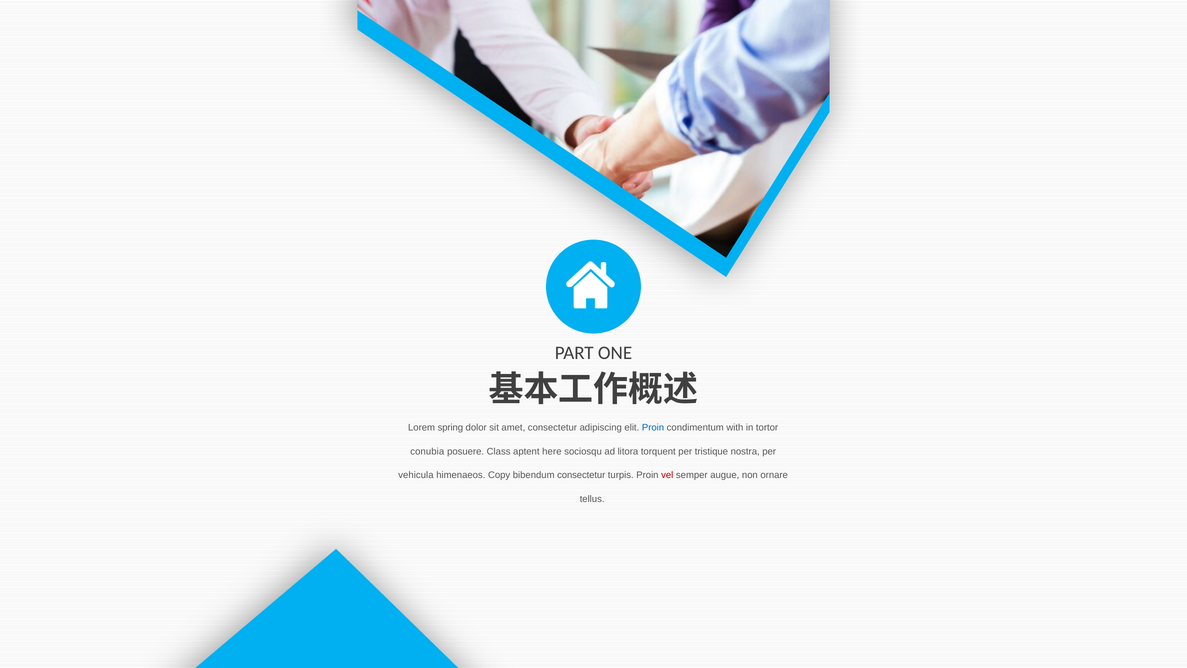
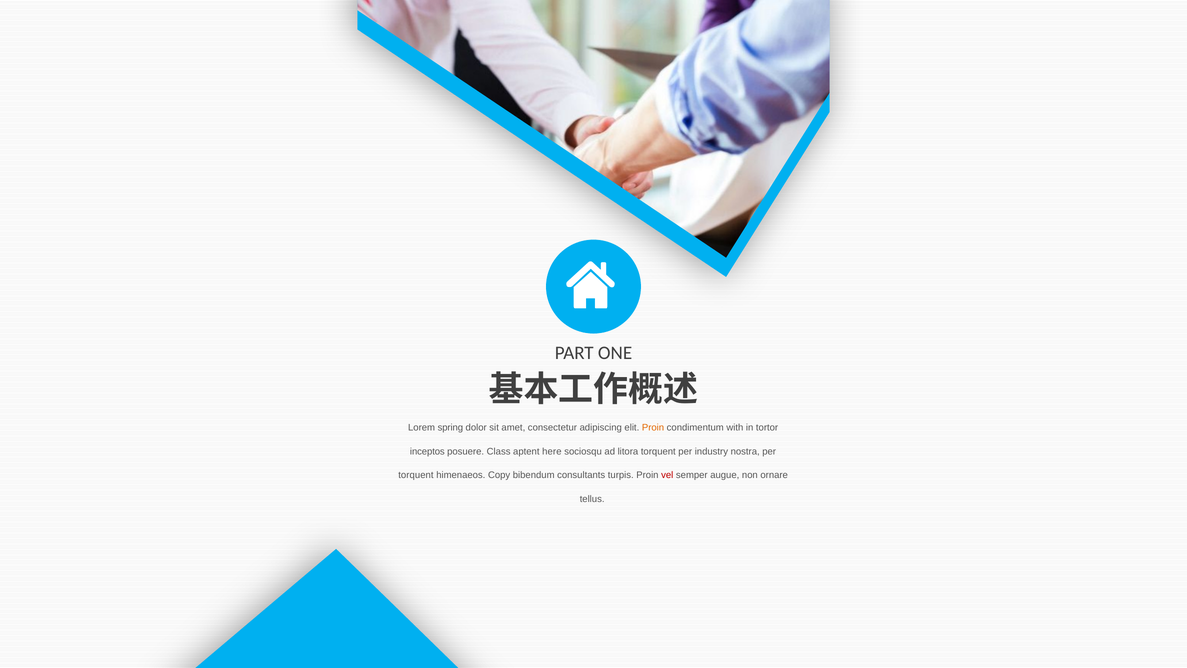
Proin at (653, 427) colour: blue -> orange
conubia: conubia -> inceptos
tristique: tristique -> industry
vehicula at (416, 475): vehicula -> torquent
bibendum consectetur: consectetur -> consultants
